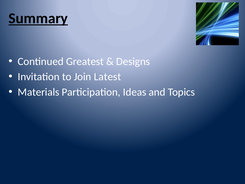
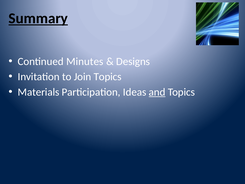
Greatest: Greatest -> Minutes
Join Latest: Latest -> Topics
and underline: none -> present
